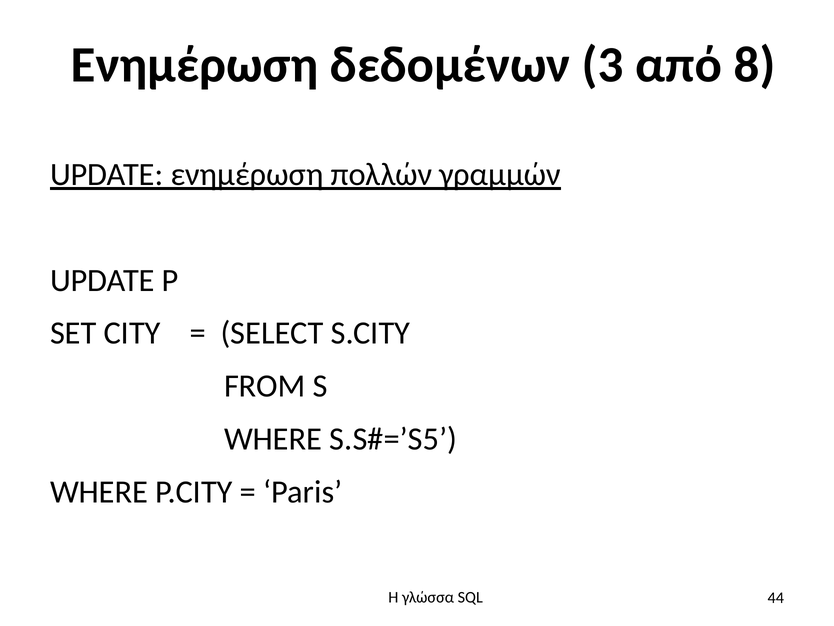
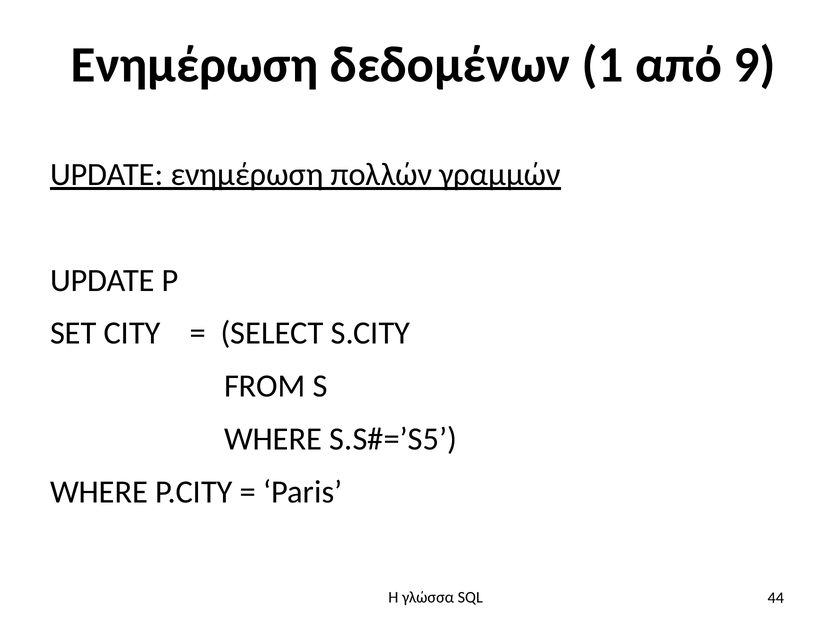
3: 3 -> 1
8: 8 -> 9
